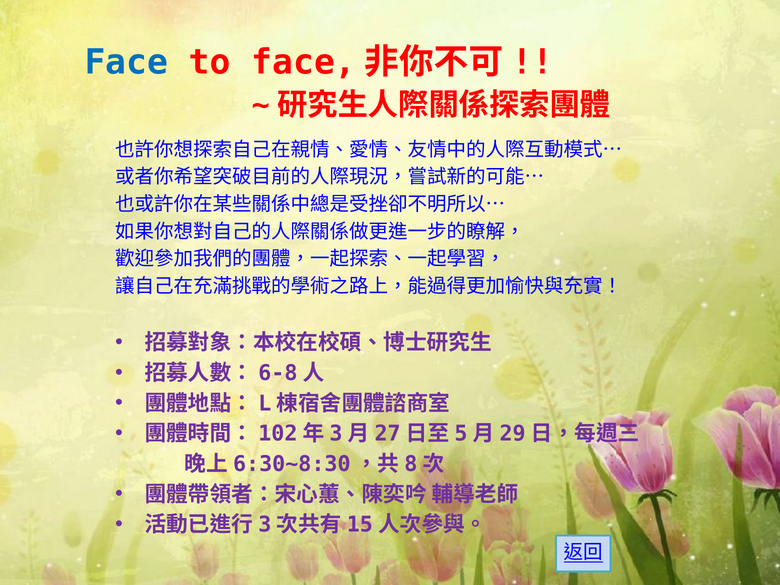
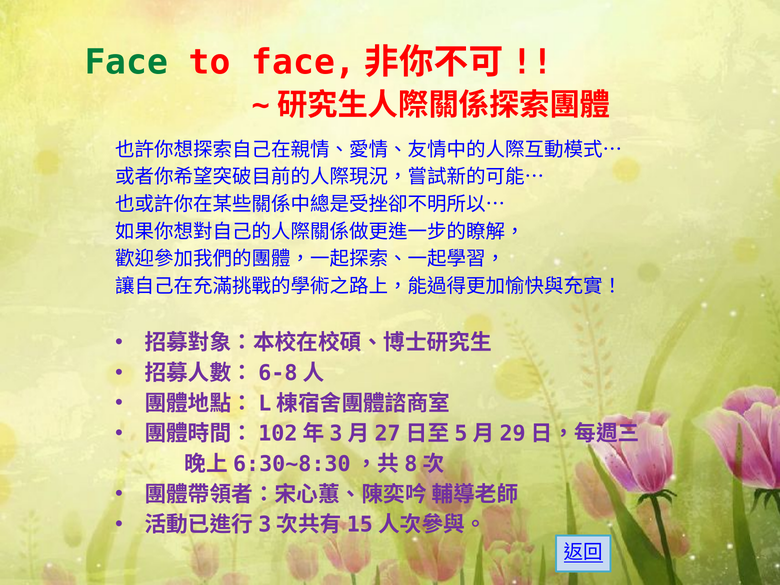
Face colour: blue -> green
